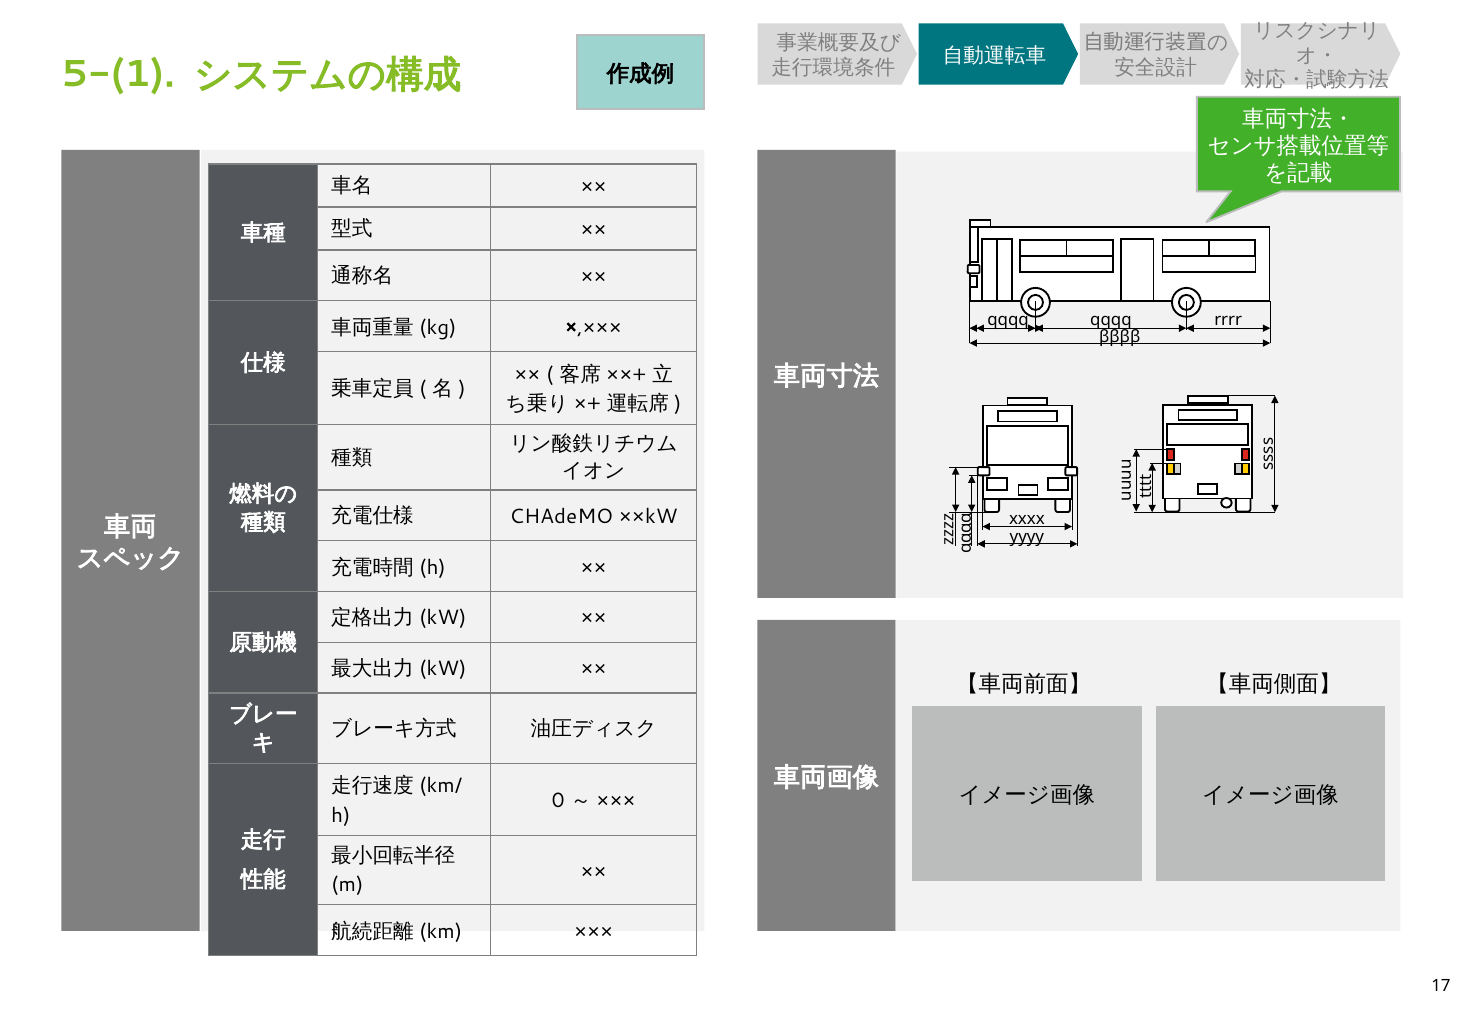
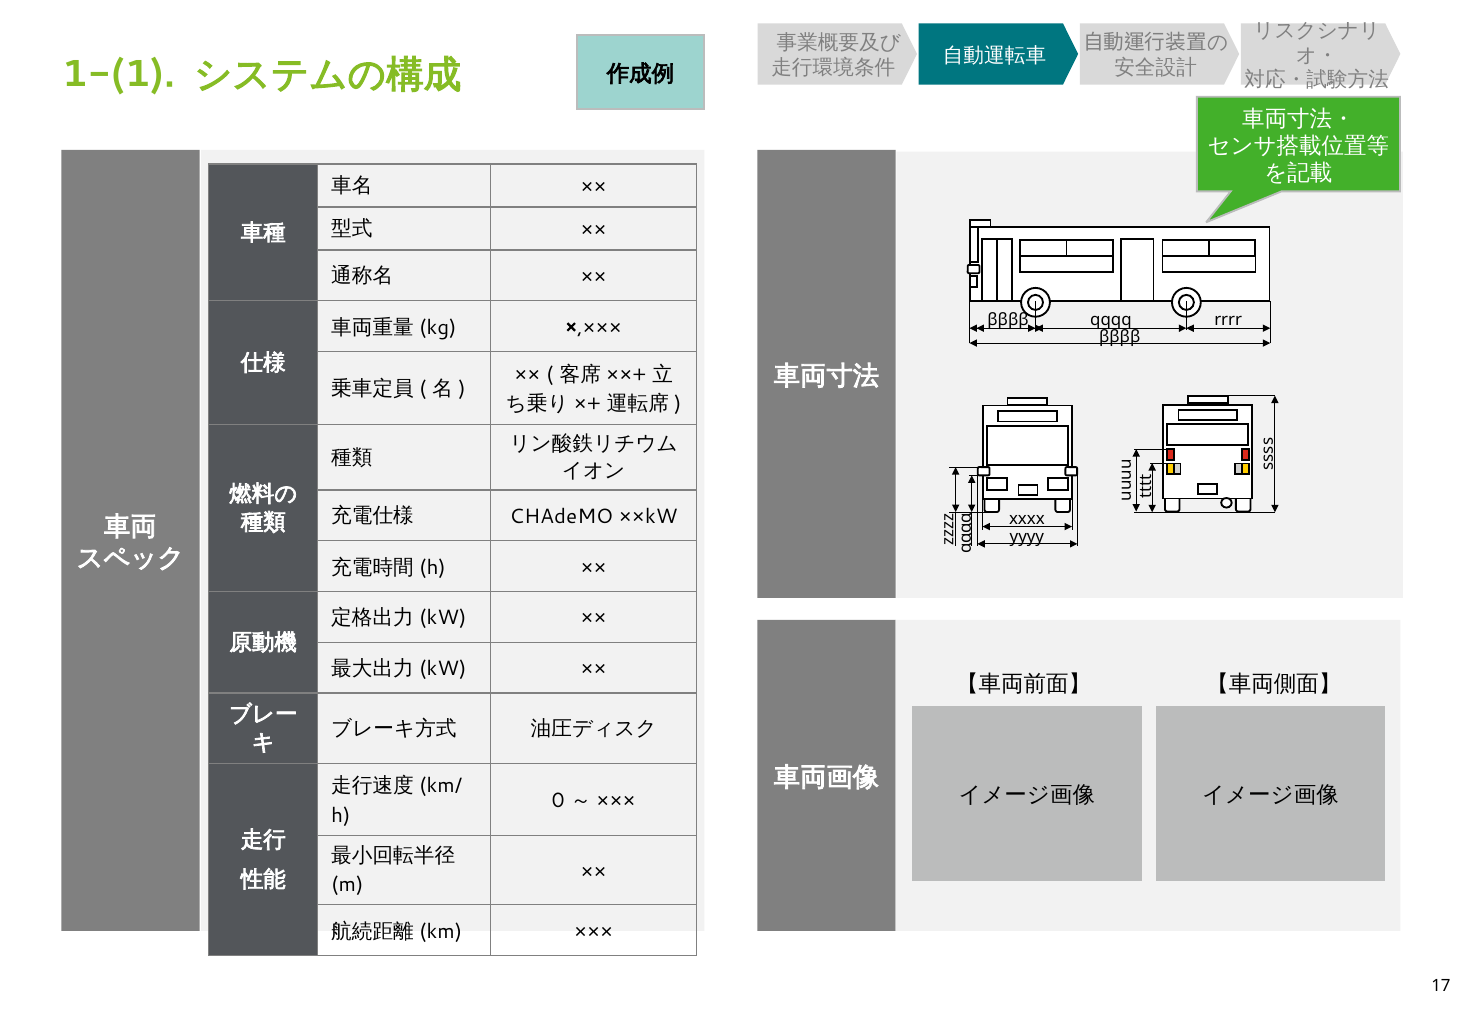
5-(1: 5-(1 -> 1-(1
qqqq at (1008, 320): qqqq -> ββββ
